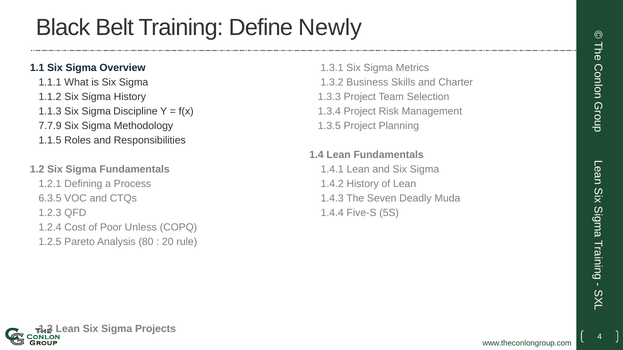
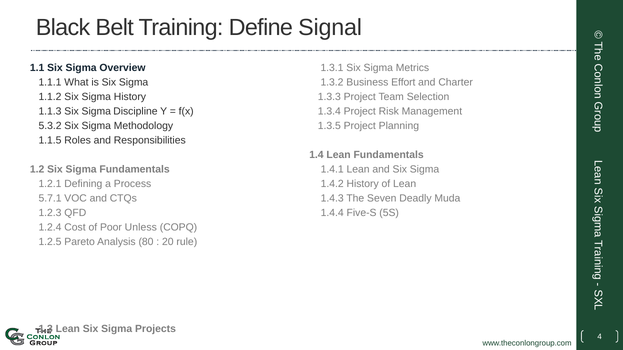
Newly: Newly -> Signal
Skills: Skills -> Effort
7.7.9: 7.7.9 -> 5.3.2
6.3.5: 6.3.5 -> 5.7.1
